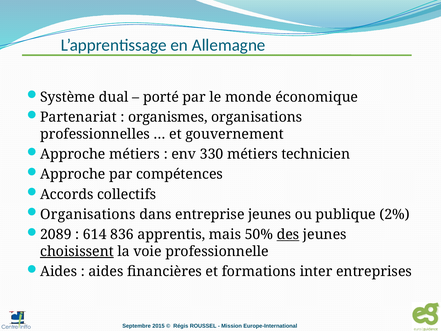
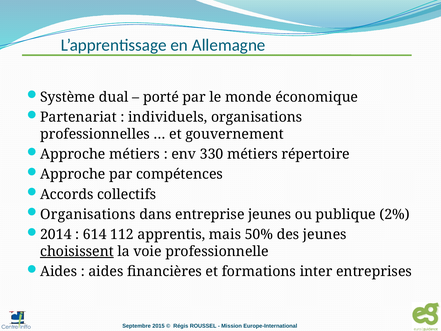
organismes: organismes -> individuels
technicien: technicien -> répertoire
2089: 2089 -> 2014
836: 836 -> 112
des underline: present -> none
